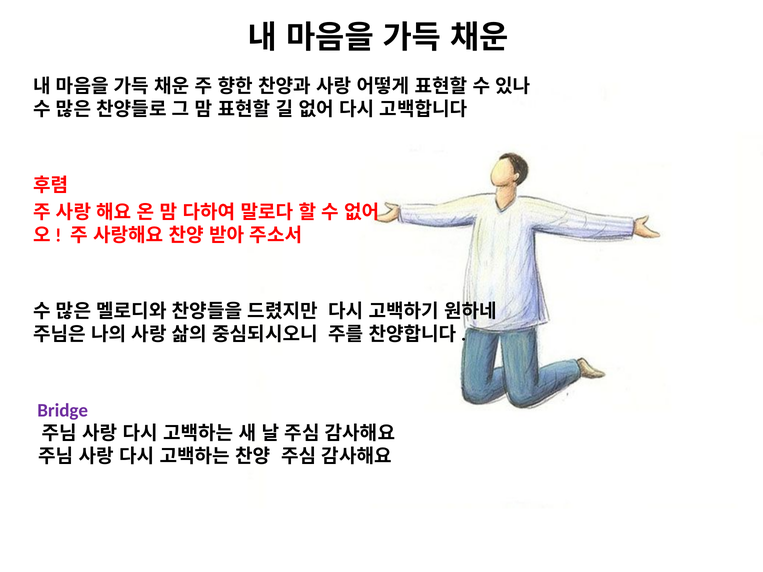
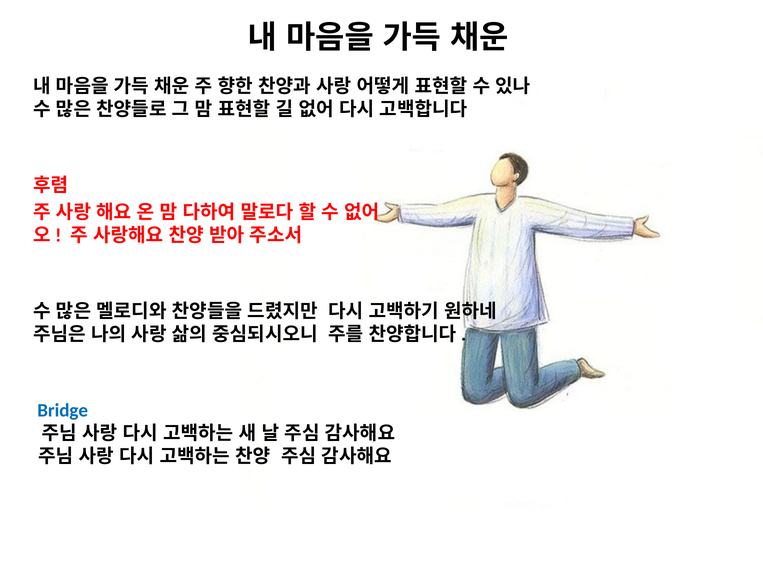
Bridge colour: purple -> blue
